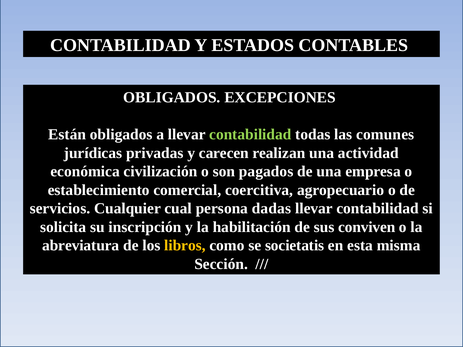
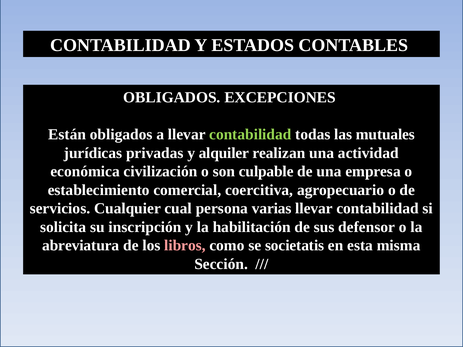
comunes: comunes -> mutuales
carecen: carecen -> alquiler
pagados: pagados -> culpable
dadas: dadas -> varias
conviven: conviven -> defensor
libros colour: yellow -> pink
